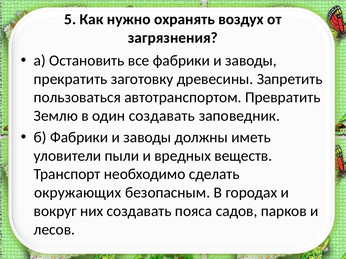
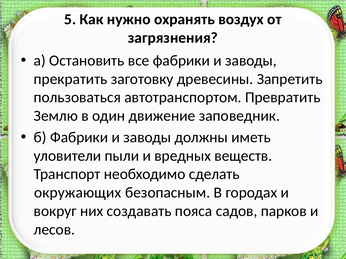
один создавать: создавать -> движение
